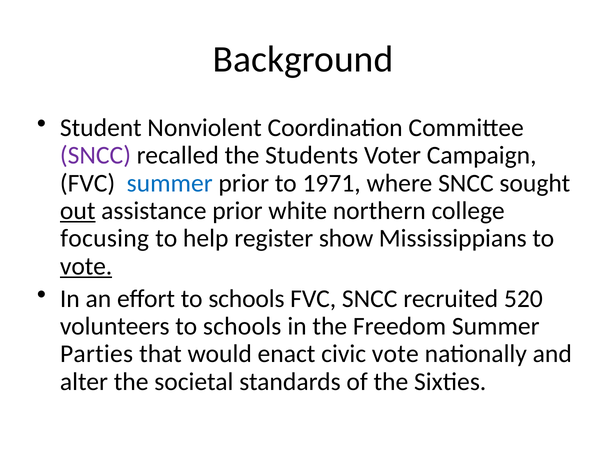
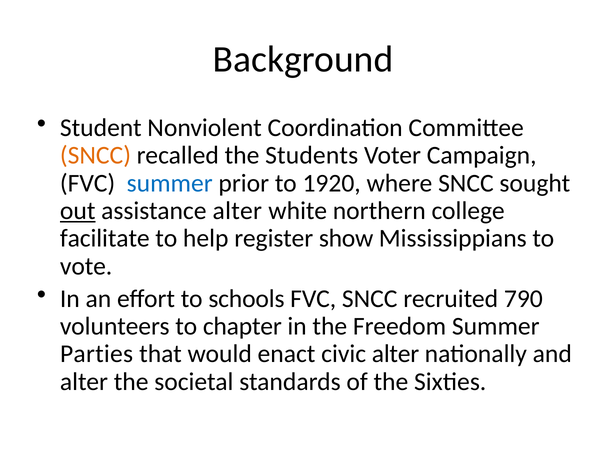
SNCC at (95, 156) colour: purple -> orange
1971: 1971 -> 1920
assistance prior: prior -> alter
focusing: focusing -> facilitate
vote at (86, 266) underline: present -> none
520: 520 -> 790
volunteers to schools: schools -> chapter
civic vote: vote -> alter
